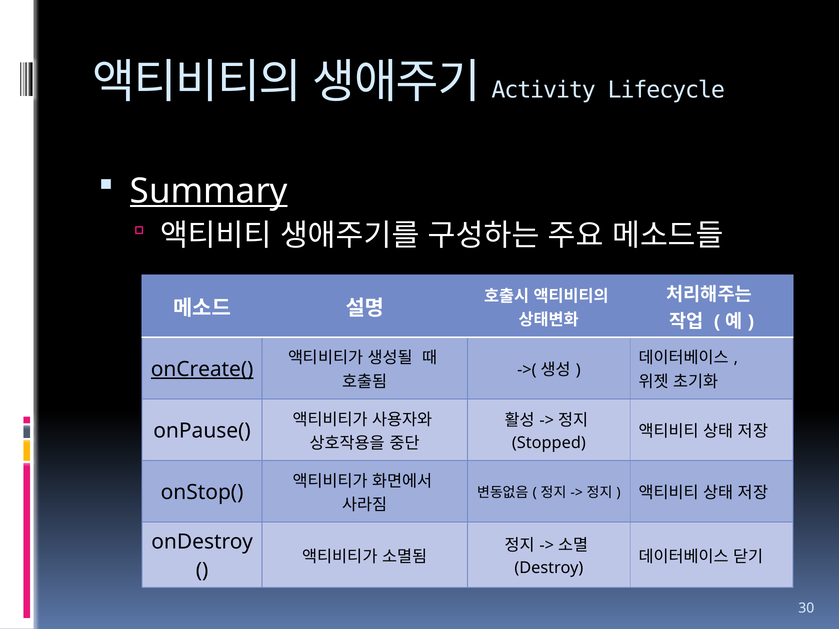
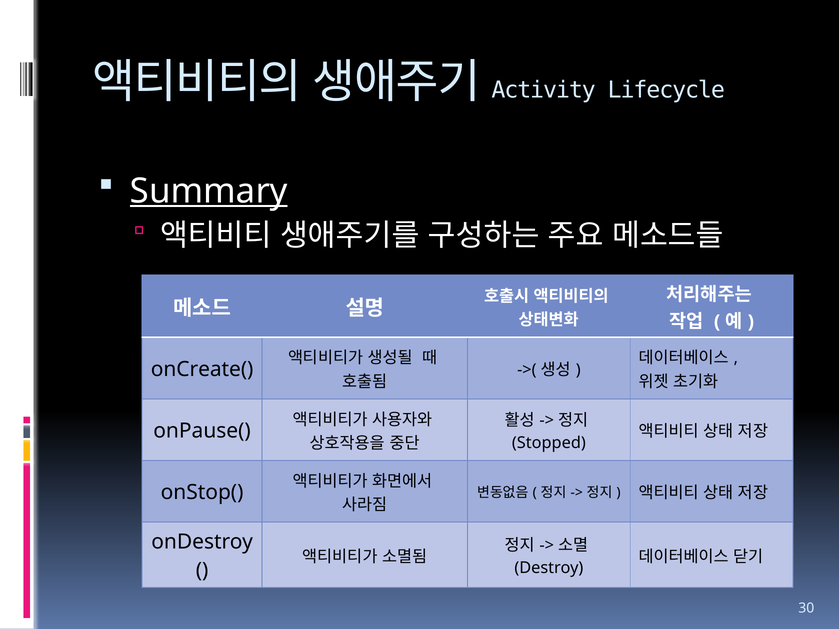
onCreate( underline: present -> none
